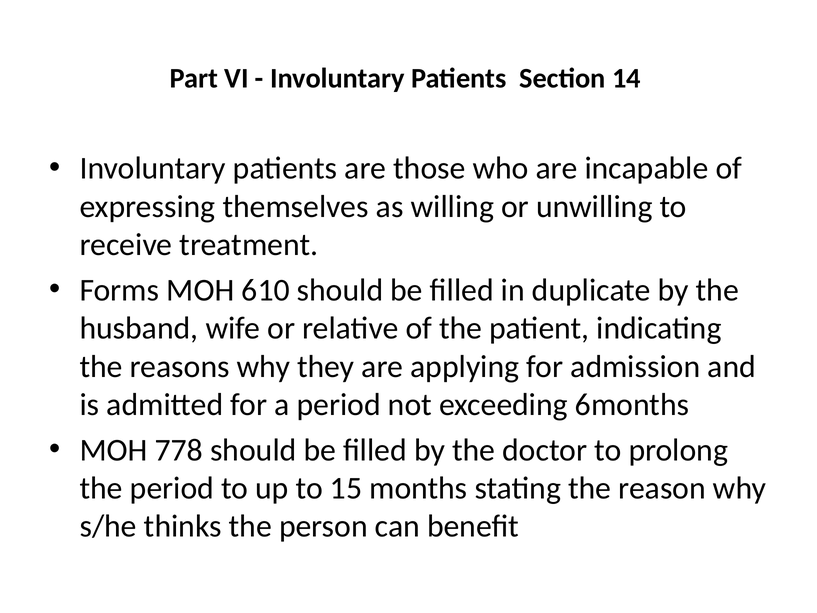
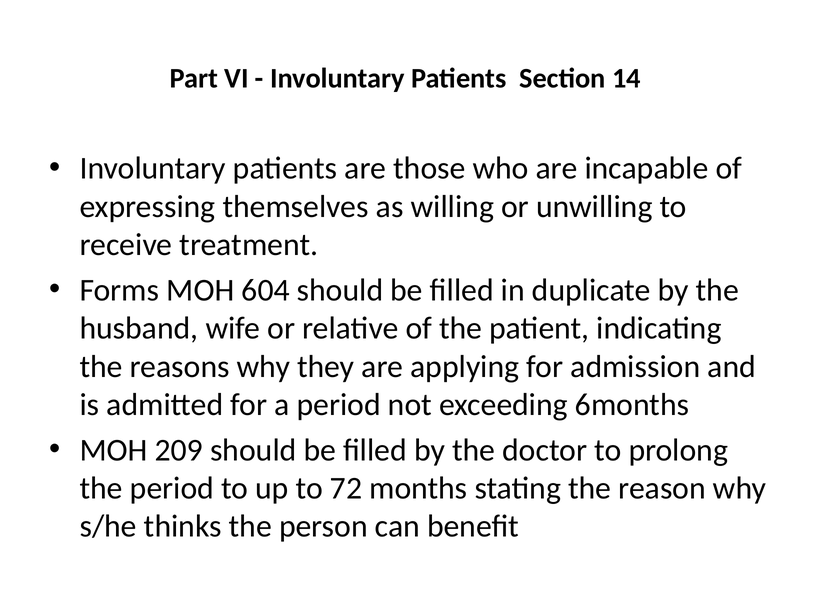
610: 610 -> 604
778: 778 -> 209
15: 15 -> 72
